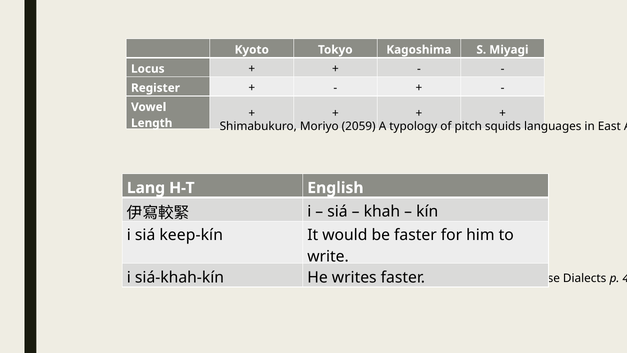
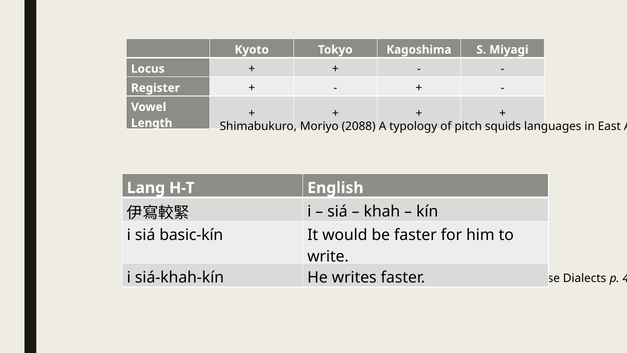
2059: 2059 -> 2088
keep-kín: keep-kín -> basic-kín
